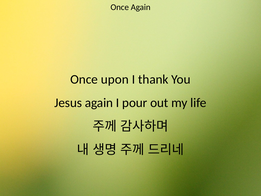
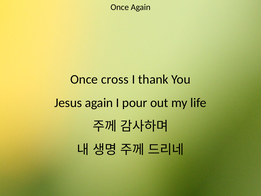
upon: upon -> cross
